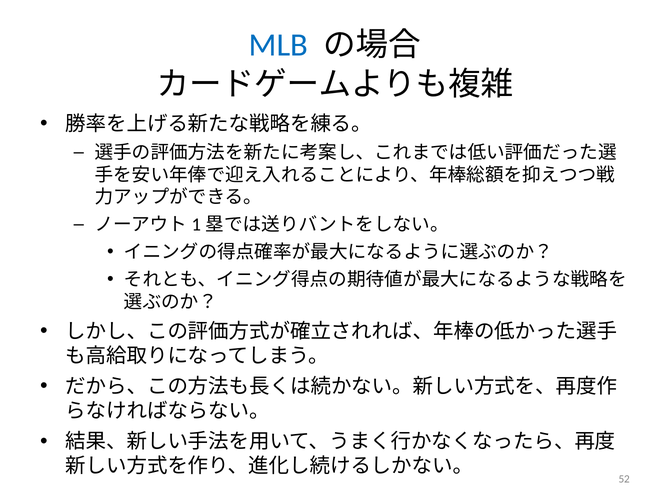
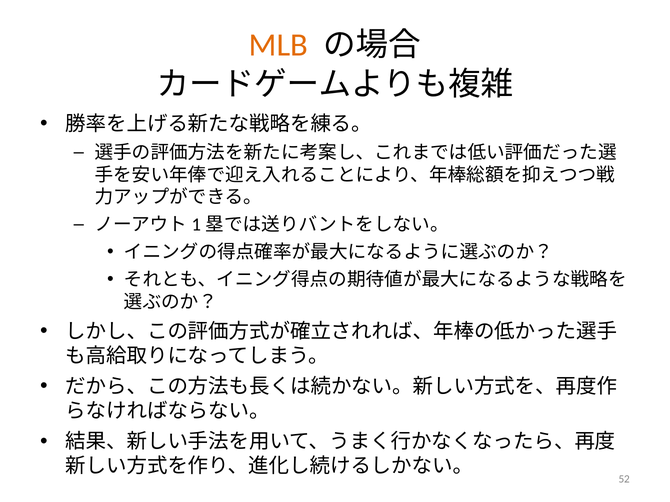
MLB colour: blue -> orange
